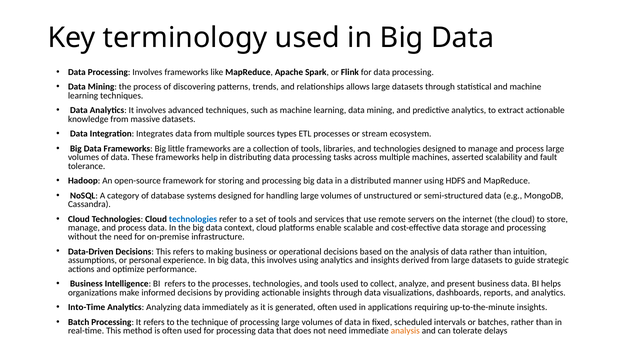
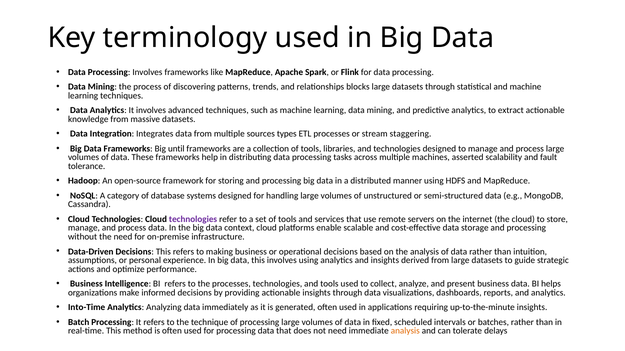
allows: allows -> blocks
ecosystem: ecosystem -> staggering
little: little -> until
technologies at (193, 219) colour: blue -> purple
